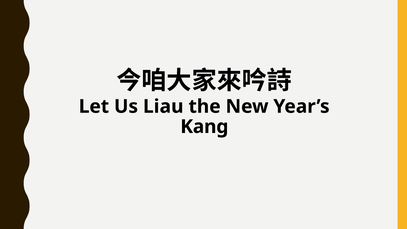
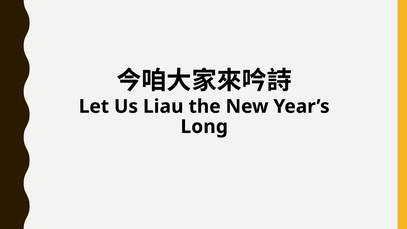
Kang: Kang -> Long
